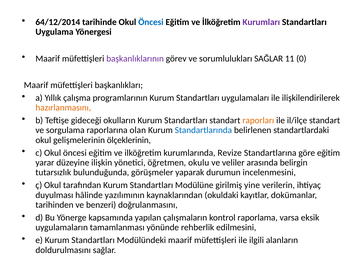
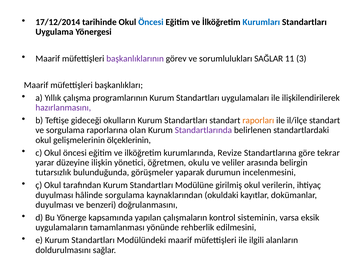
64/12/2014: 64/12/2014 -> 17/12/2014
Kurumları colour: purple -> blue
0: 0 -> 3
hazırlanmasını colour: orange -> purple
Standartlarında colour: blue -> purple
göre eğitim: eğitim -> tekrar
girilmiş yine: yine -> okul
hâlinde yazılımının: yazılımının -> sorgulama
tarihinden at (54, 205): tarihinden -> duyulması
raporlama: raporlama -> sisteminin
